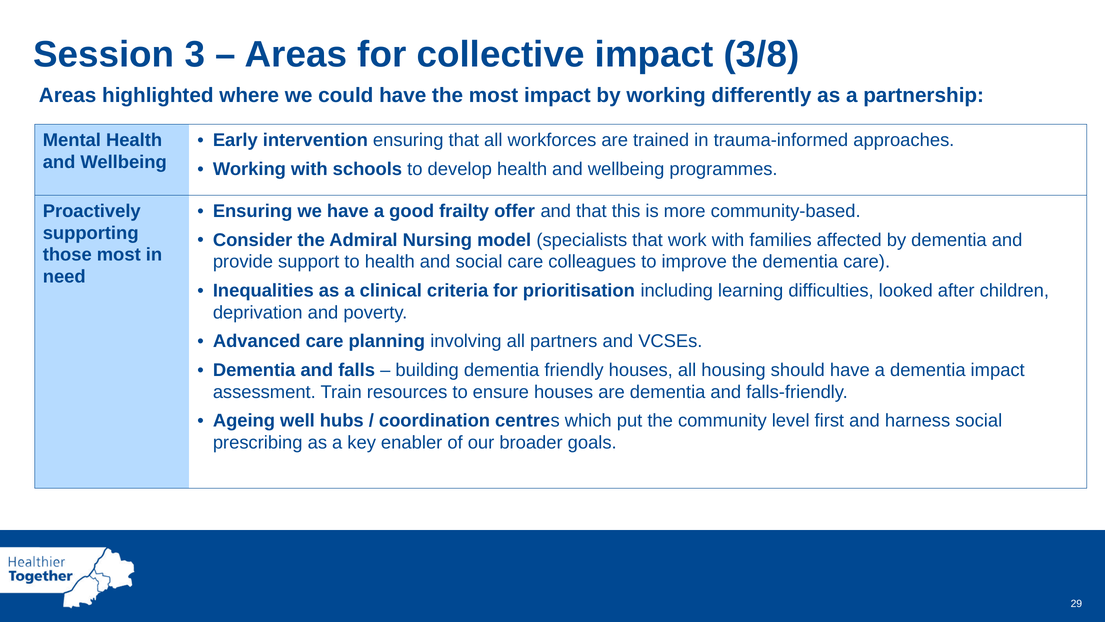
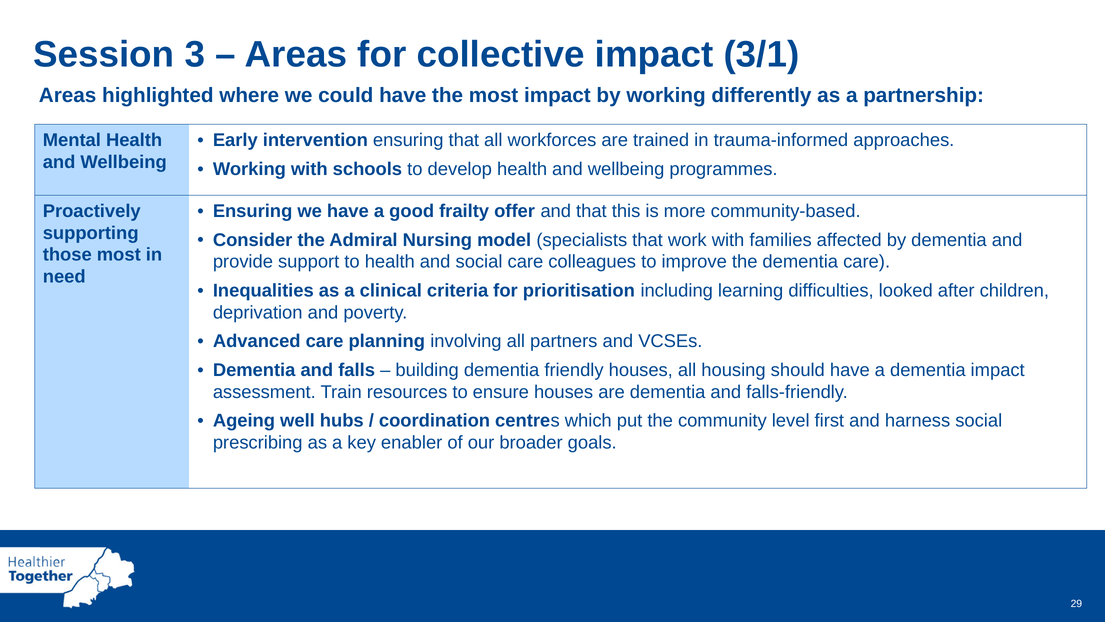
3/8: 3/8 -> 3/1
